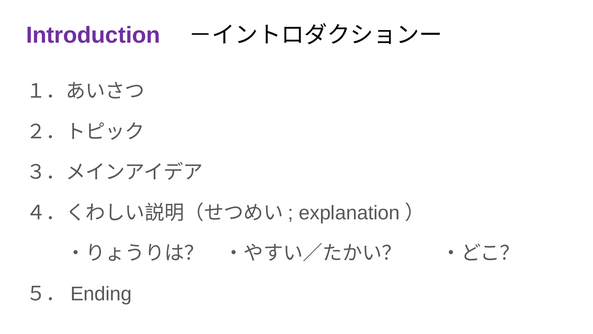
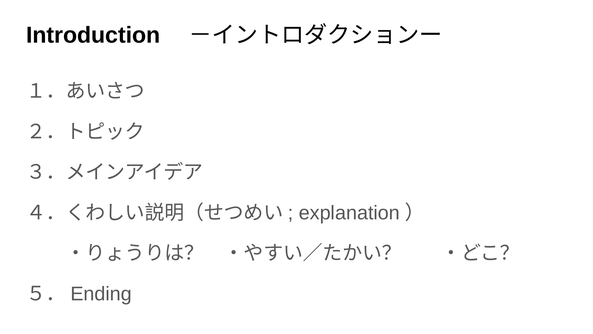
Introduction colour: purple -> black
